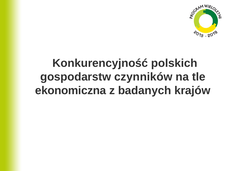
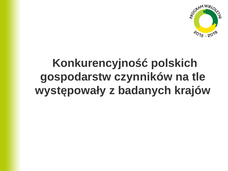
ekonomiczna: ekonomiczna -> występowały
